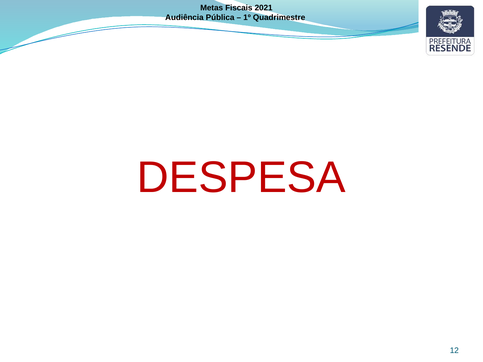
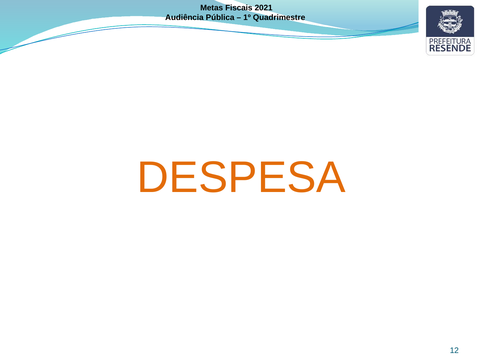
DESPESA colour: red -> orange
